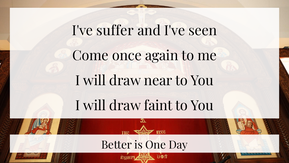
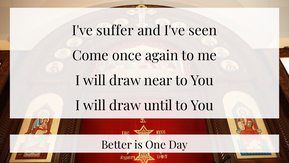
faint: faint -> until
